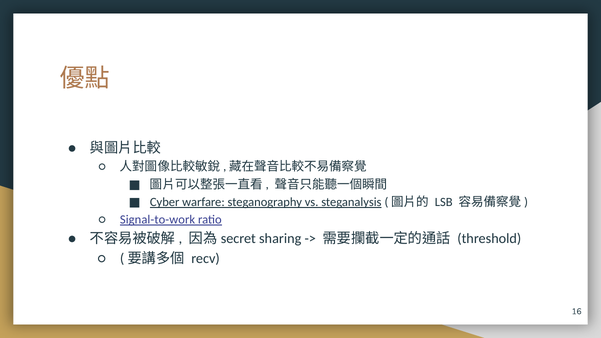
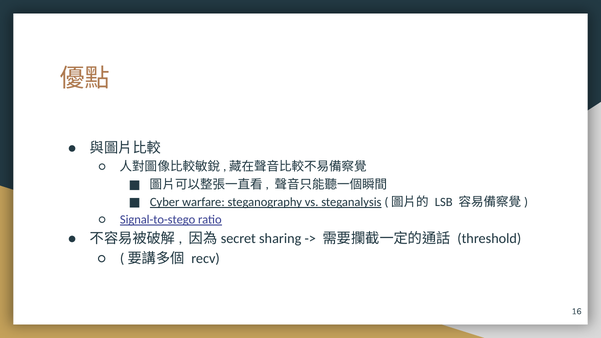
Signal-to-work: Signal-to-work -> Signal-to-stego
